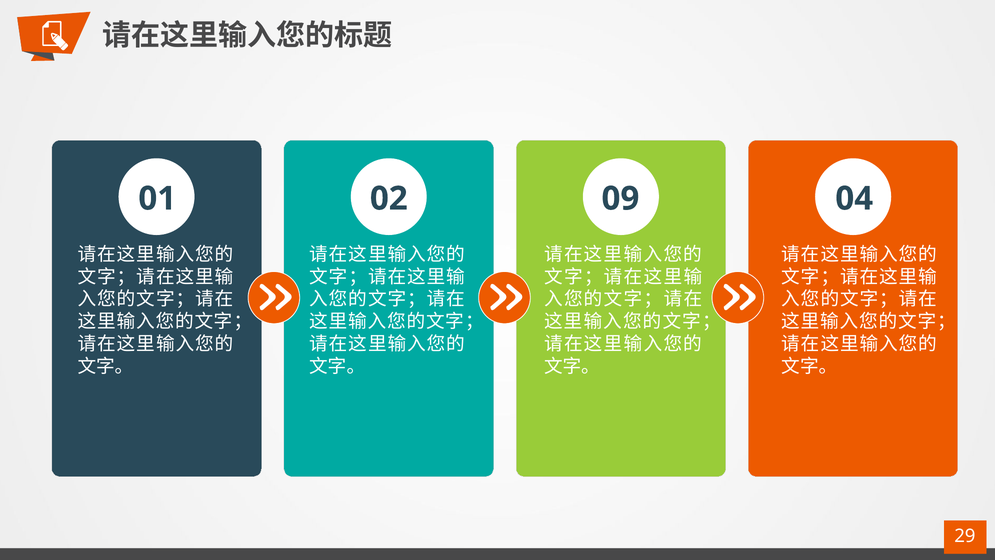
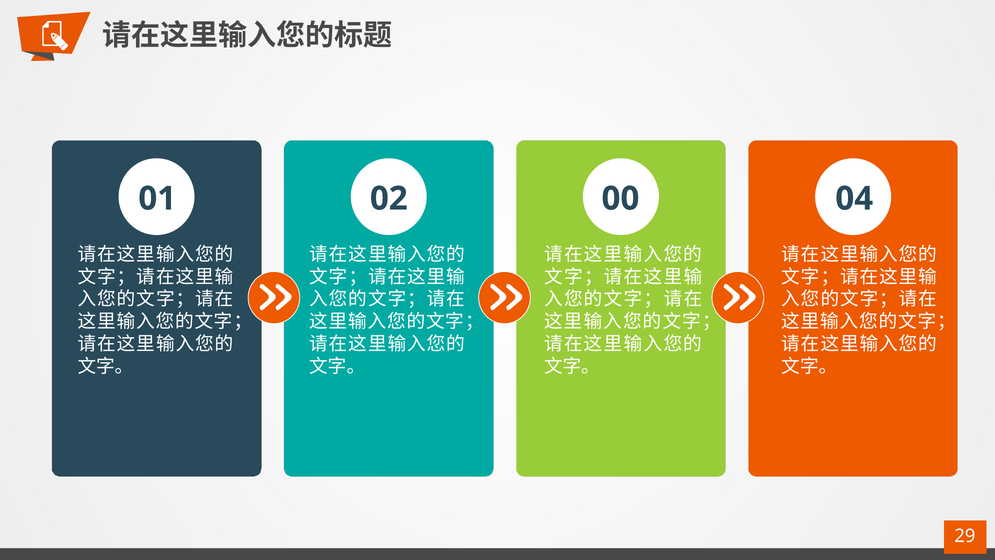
09: 09 -> 00
